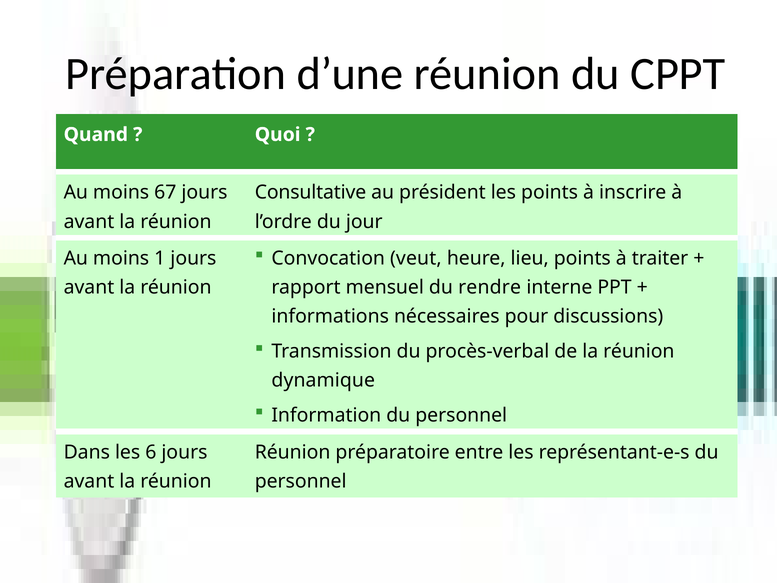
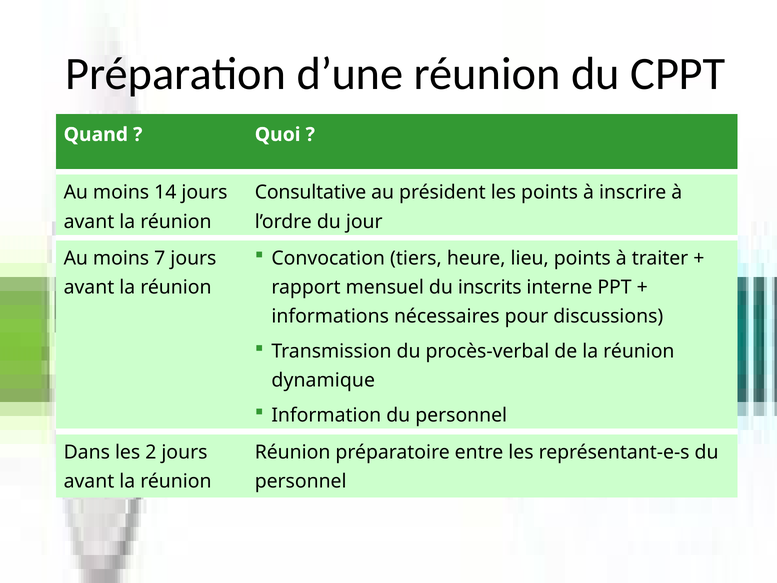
67: 67 -> 14
veut: veut -> tiers
1: 1 -> 7
rendre: rendre -> inscrits
6: 6 -> 2
